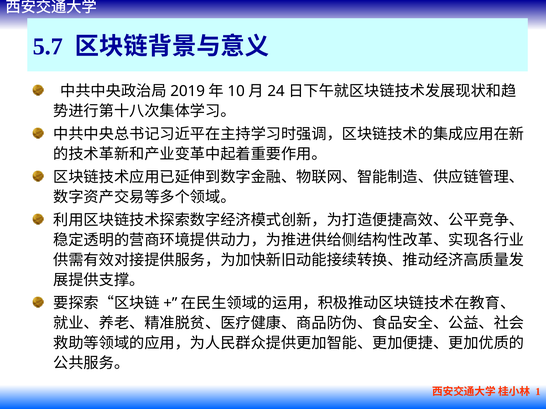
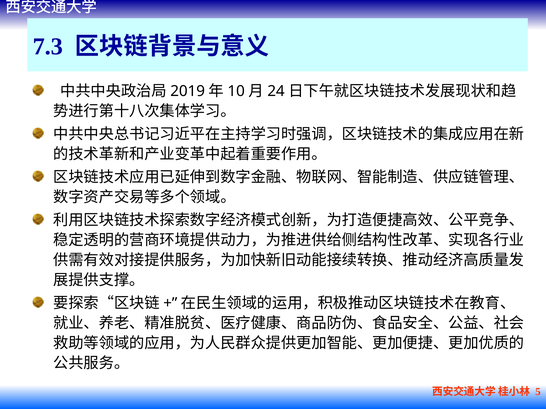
5.7: 5.7 -> 7.3
1: 1 -> 5
